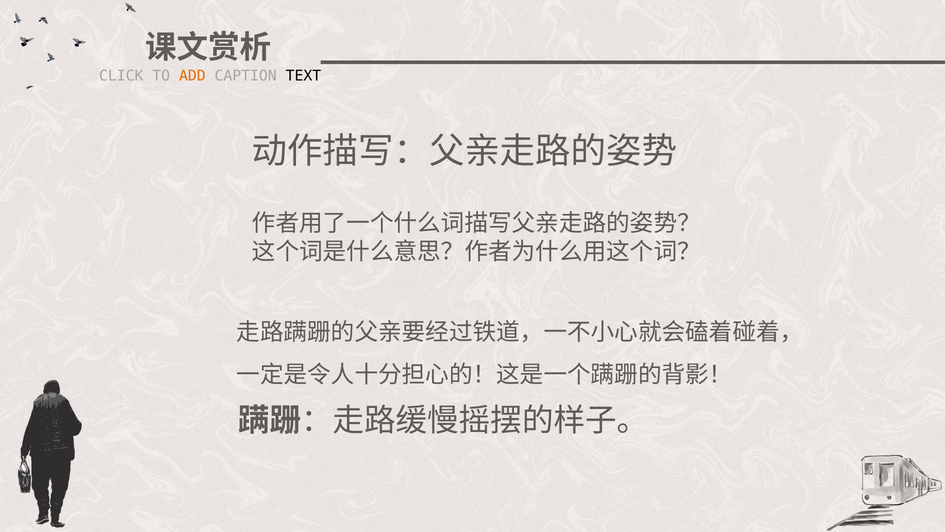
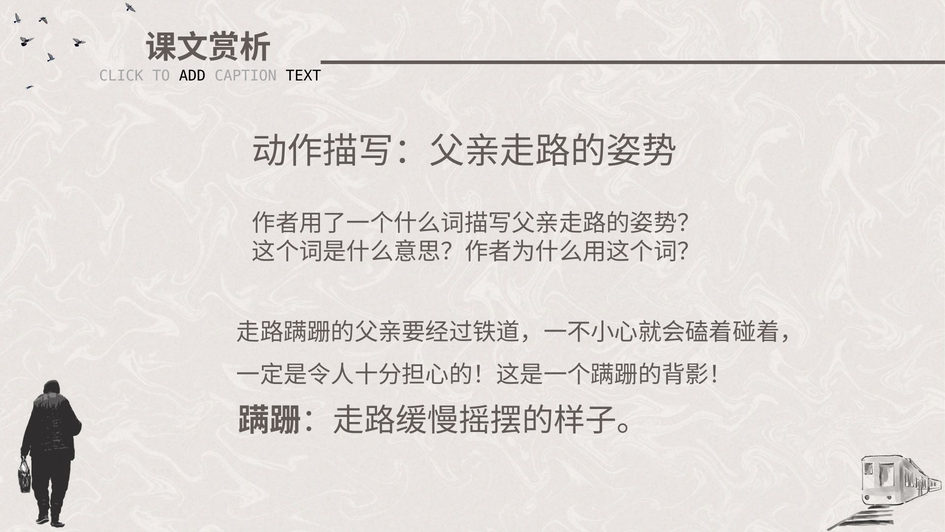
ADD colour: orange -> black
